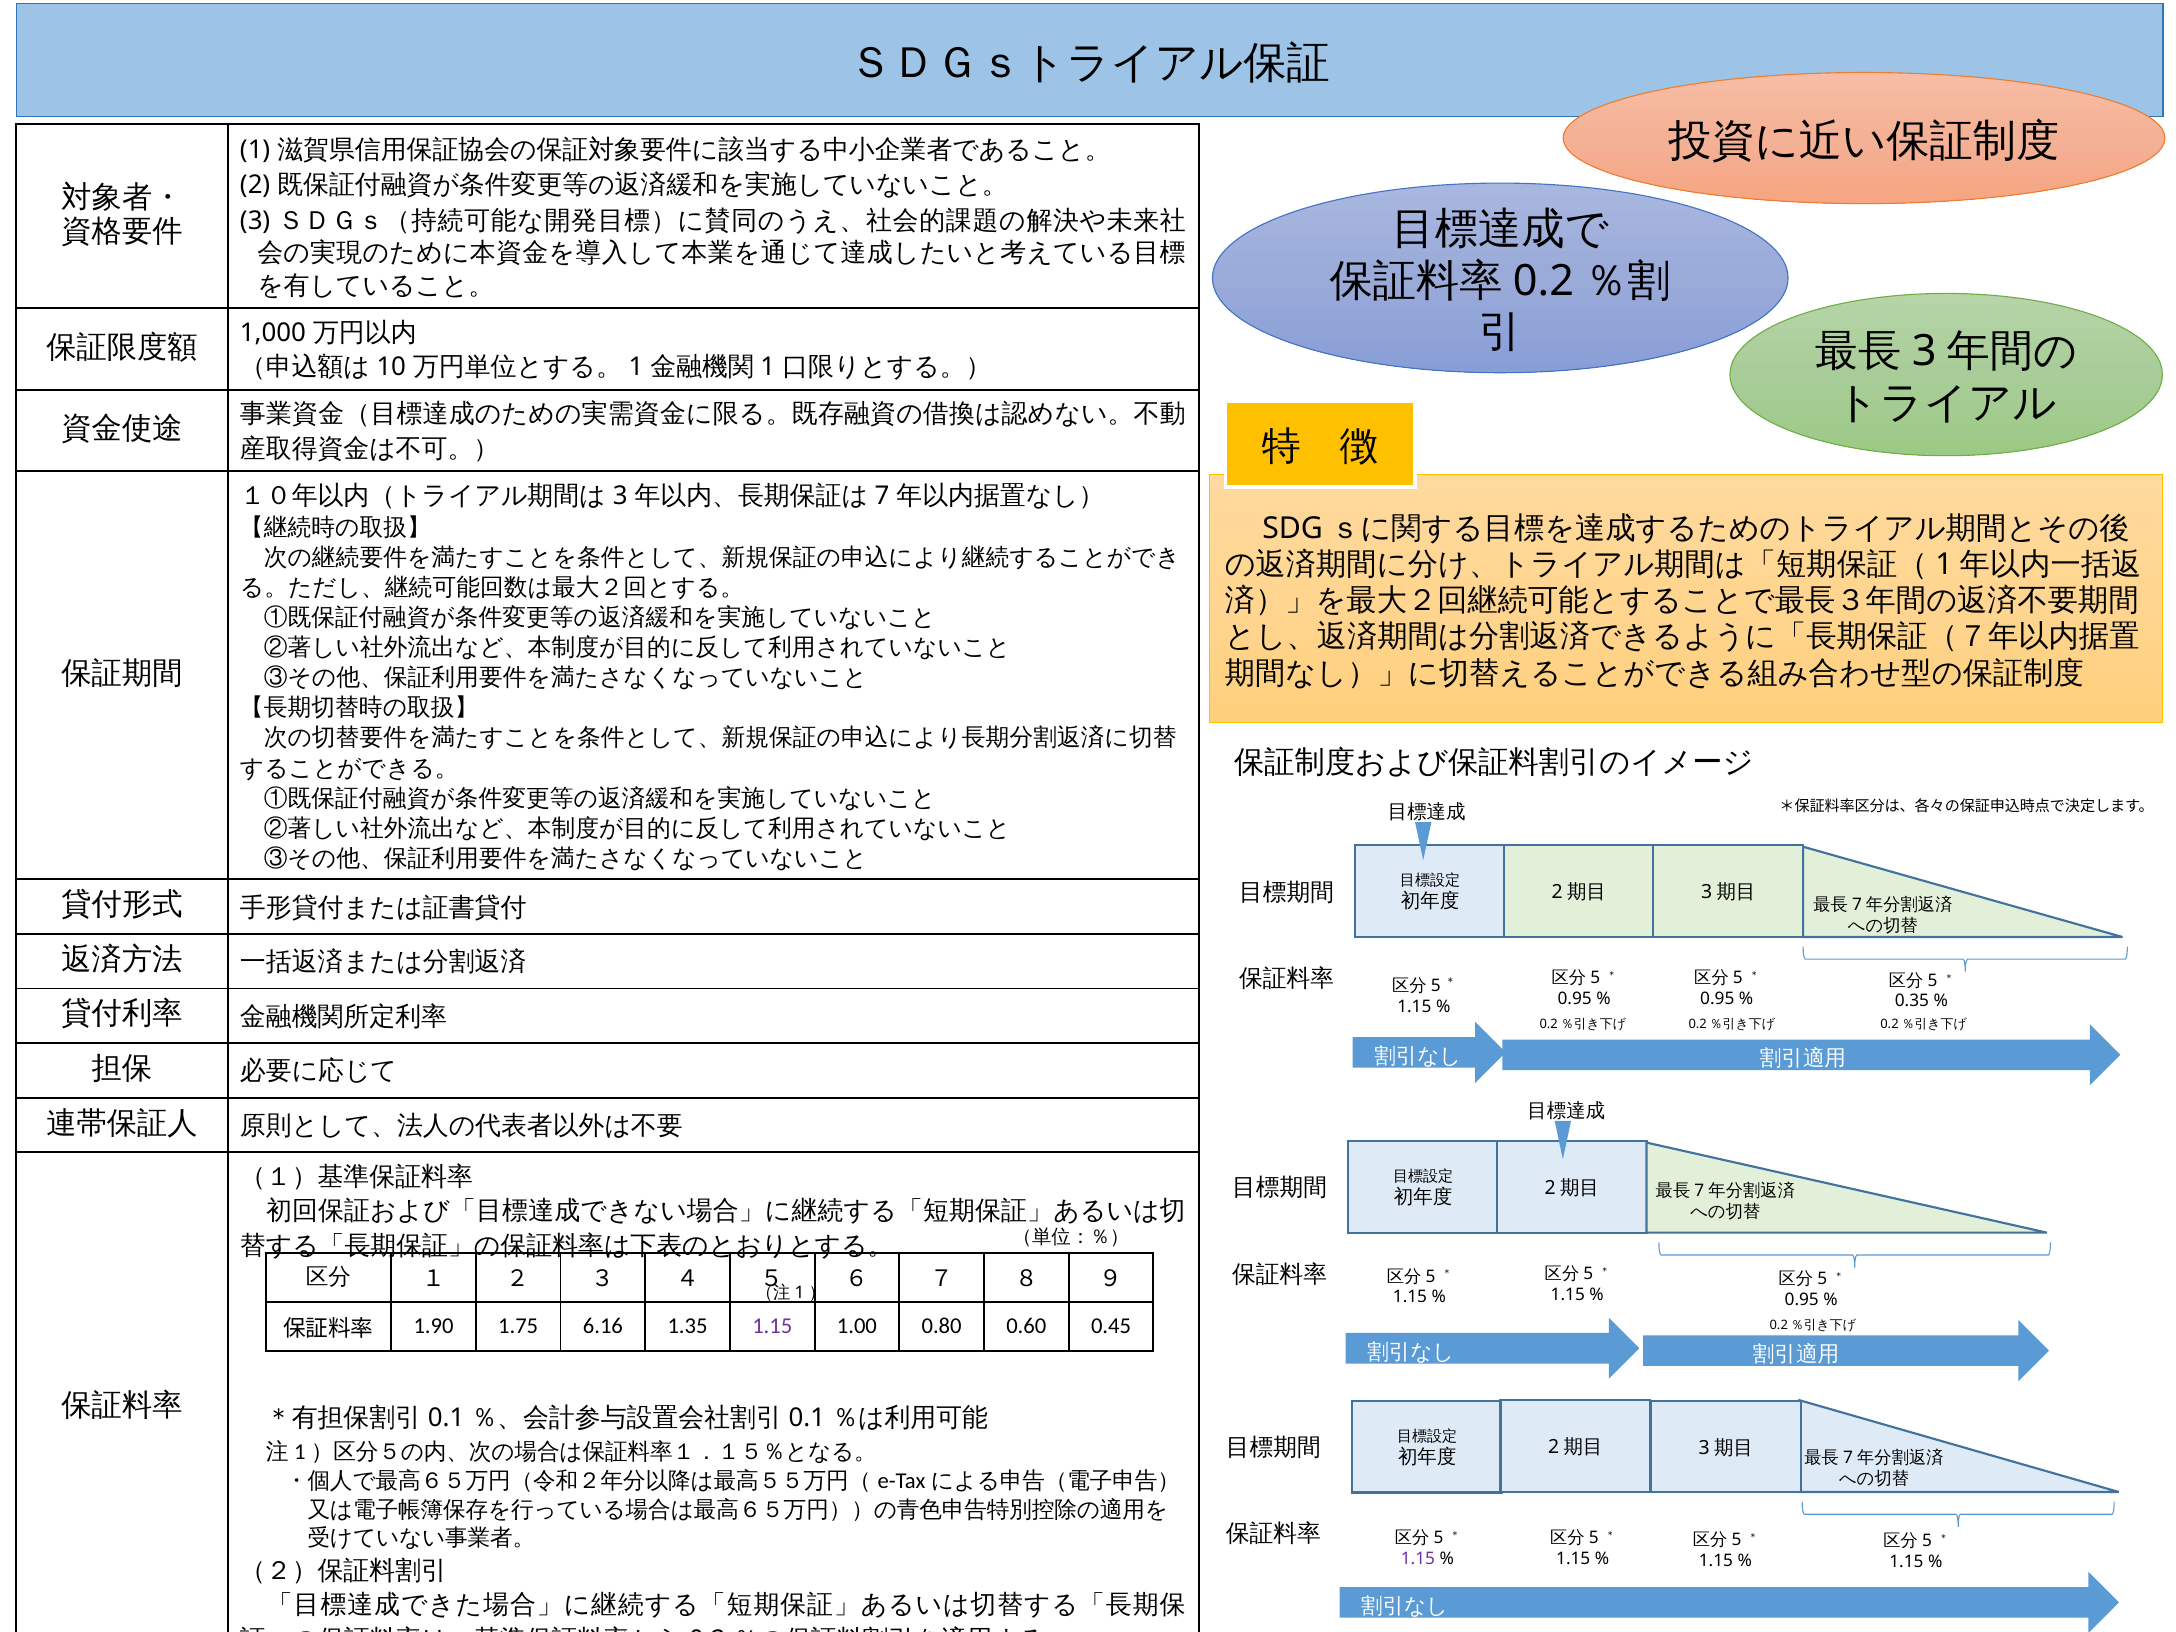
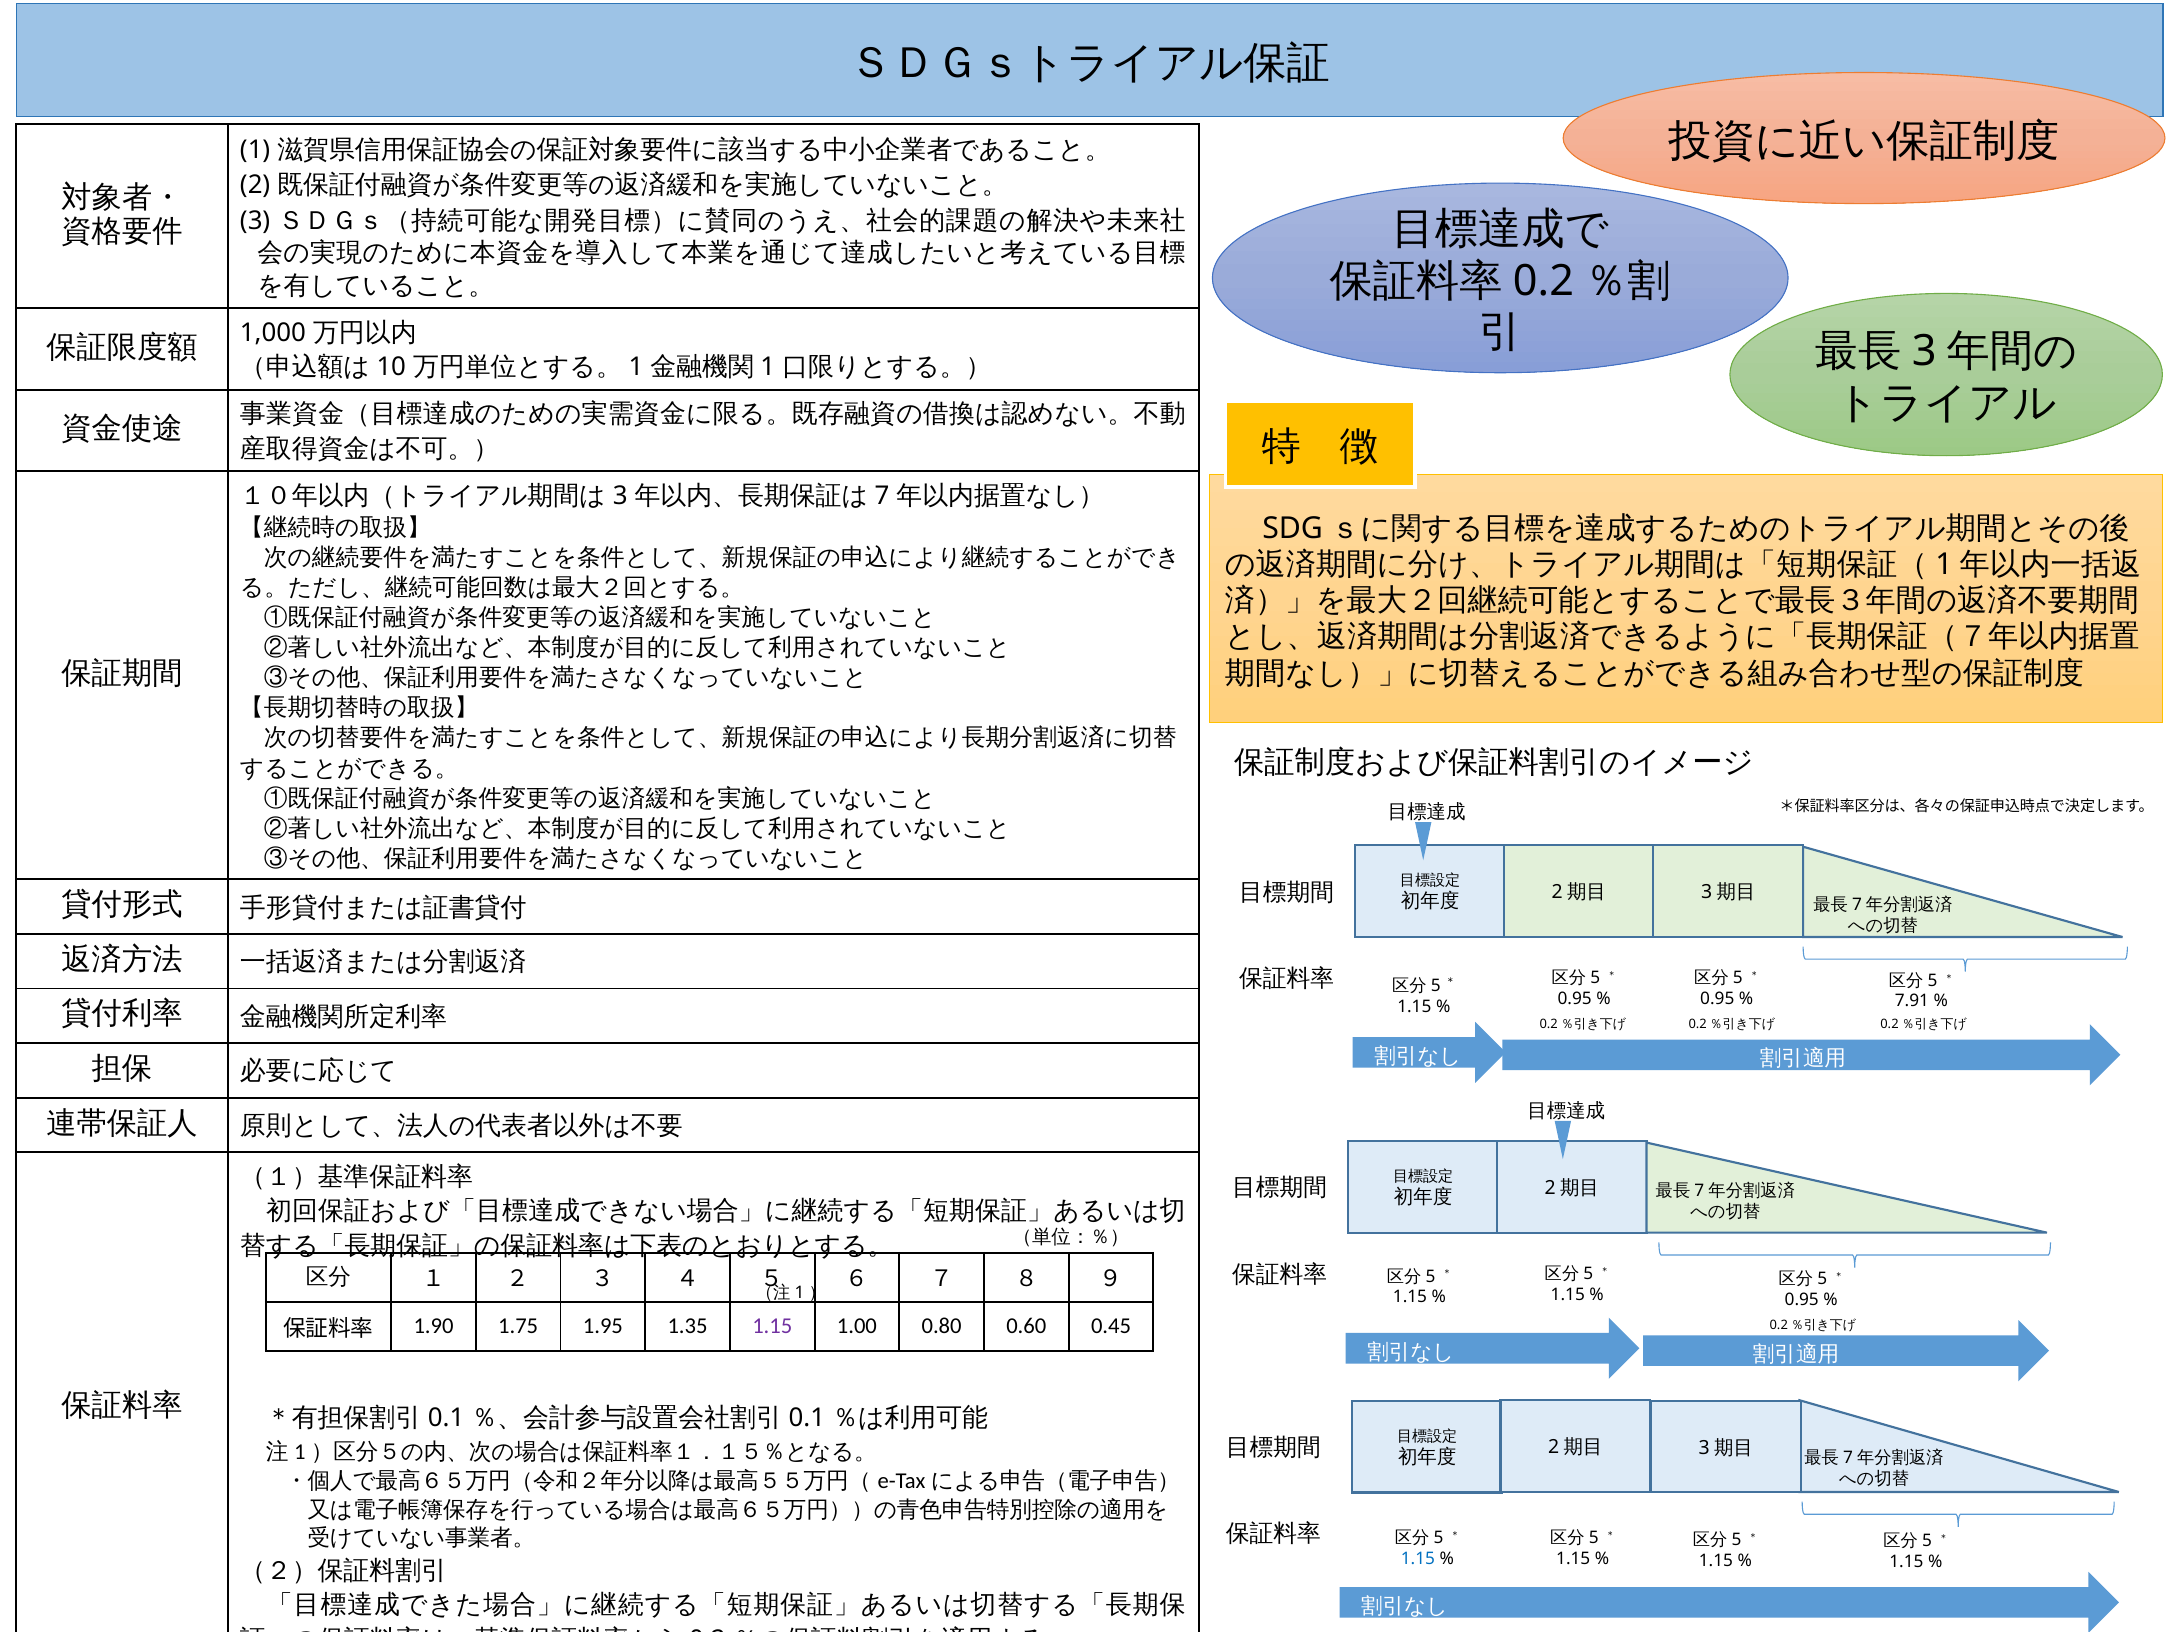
0.35: 0.35 -> 7.91
6.16: 6.16 -> 1.95
1.15 at (1418, 1559) colour: purple -> blue
